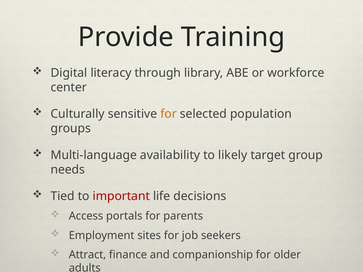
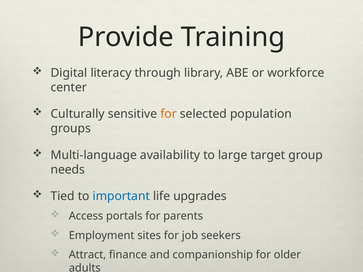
likely: likely -> large
important colour: red -> blue
decisions: decisions -> upgrades
